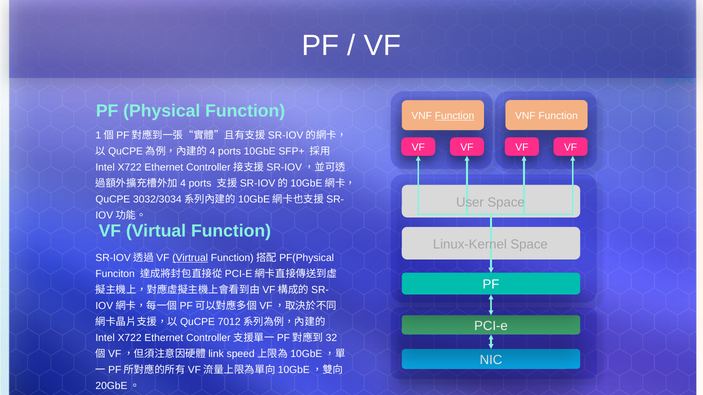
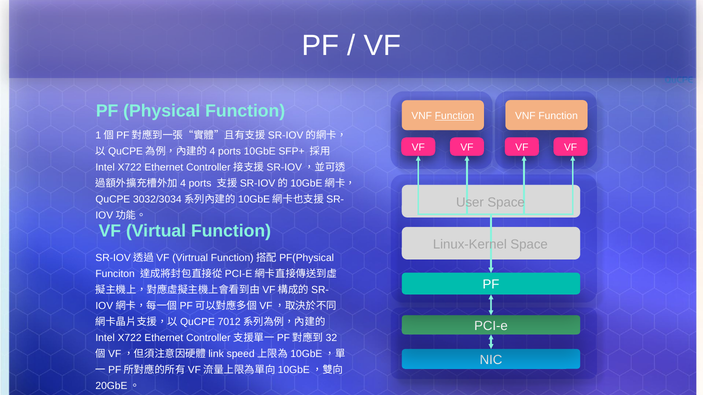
Virtrual underline: present -> none
